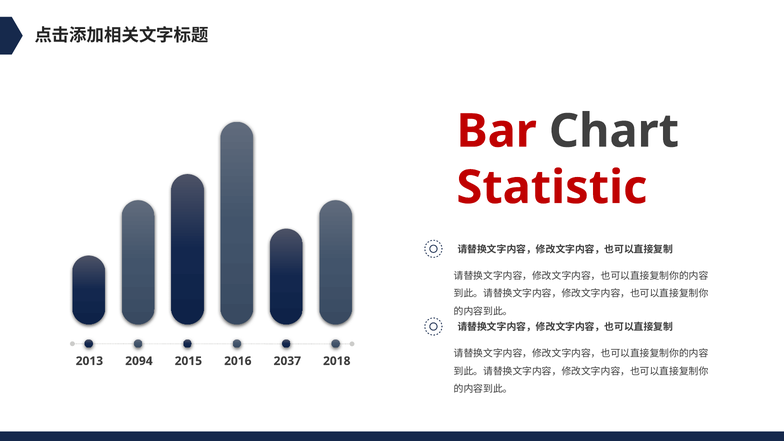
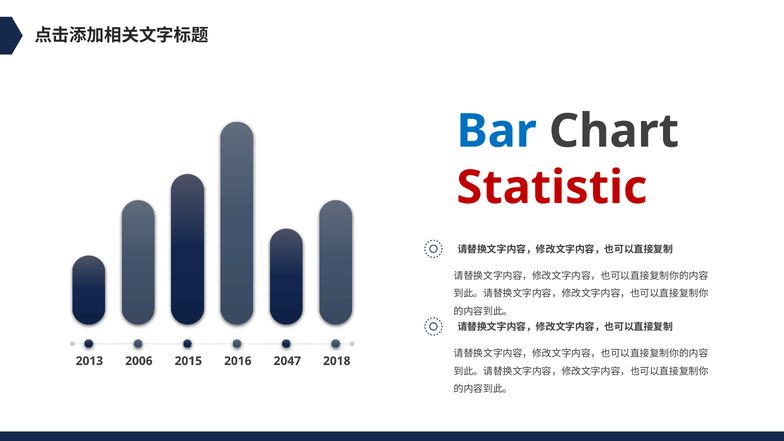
Bar colour: red -> blue
2094: 2094 -> 2006
2037: 2037 -> 2047
